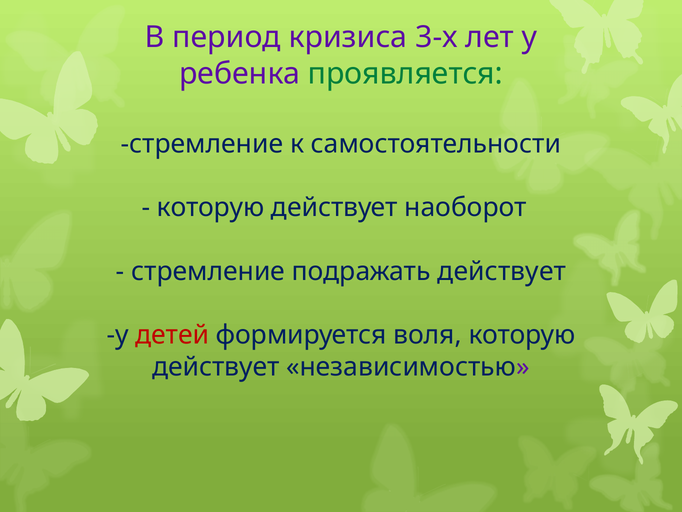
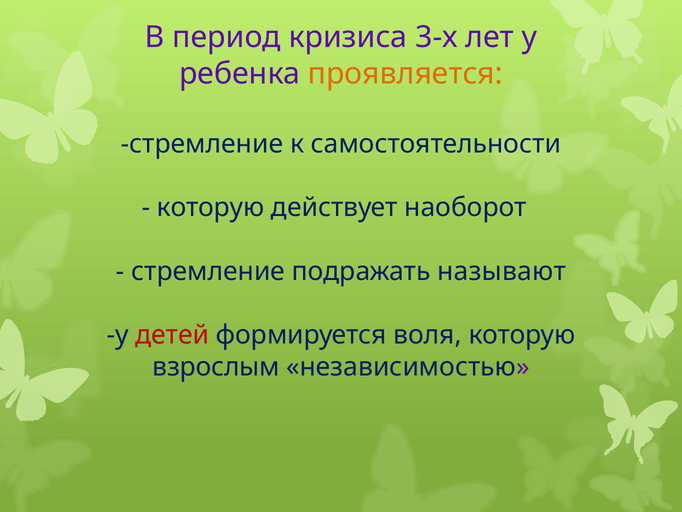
проявляется colour: green -> orange
подражать действует: действует -> называют
действует at (216, 367): действует -> взрослым
